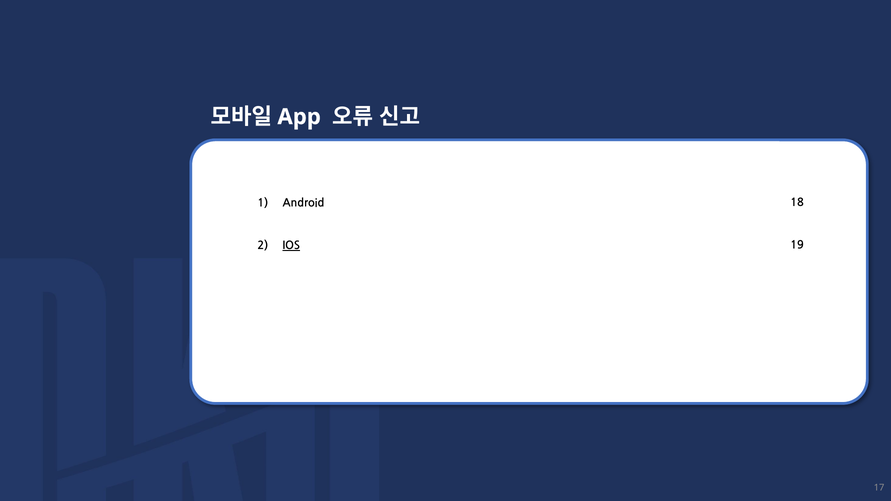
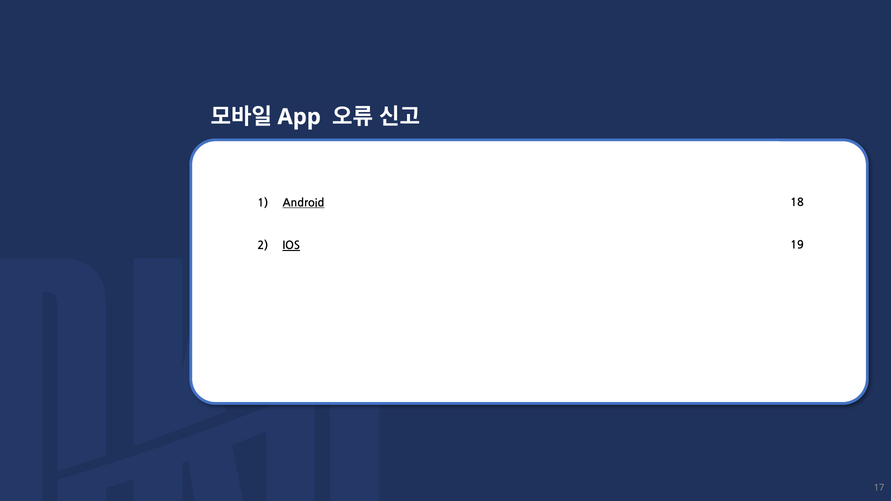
Android underline: none -> present
